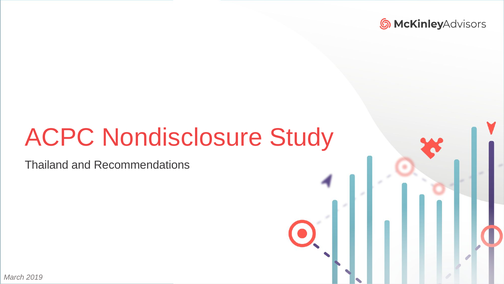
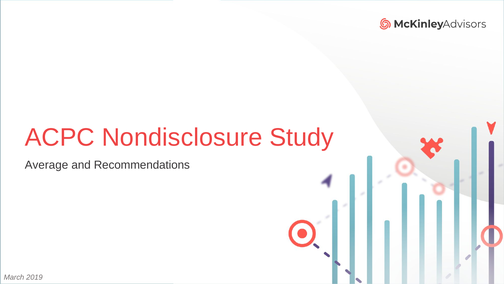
Thailand: Thailand -> Average
